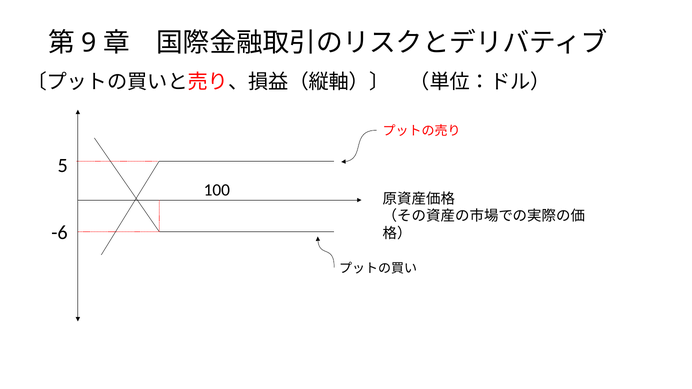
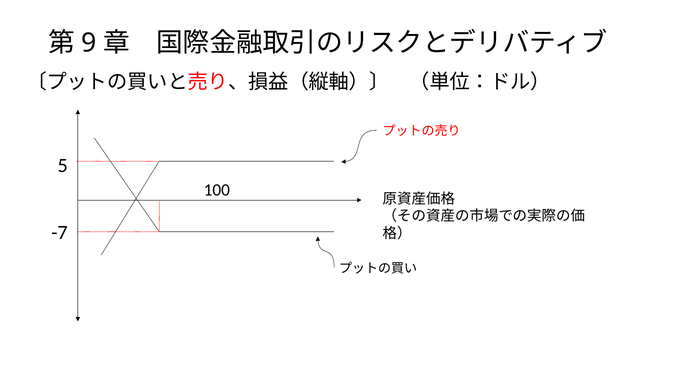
-6: -6 -> -7
